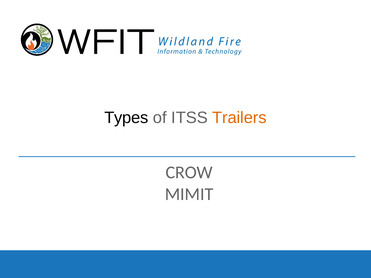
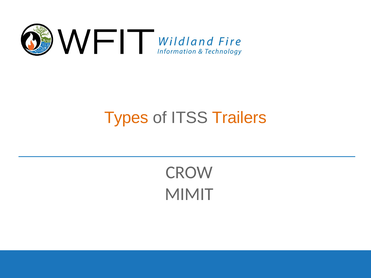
Types colour: black -> orange
